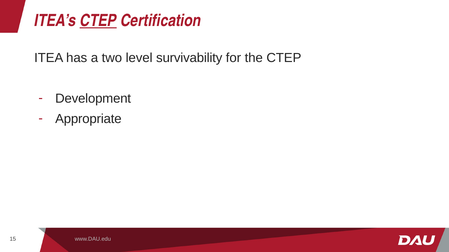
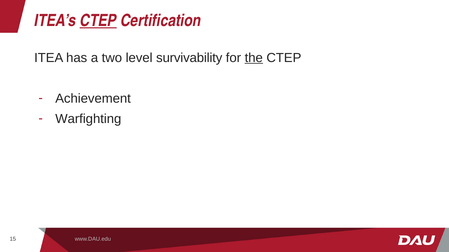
the underline: none -> present
Development: Development -> Achievement
Appropriate: Appropriate -> Warfighting
